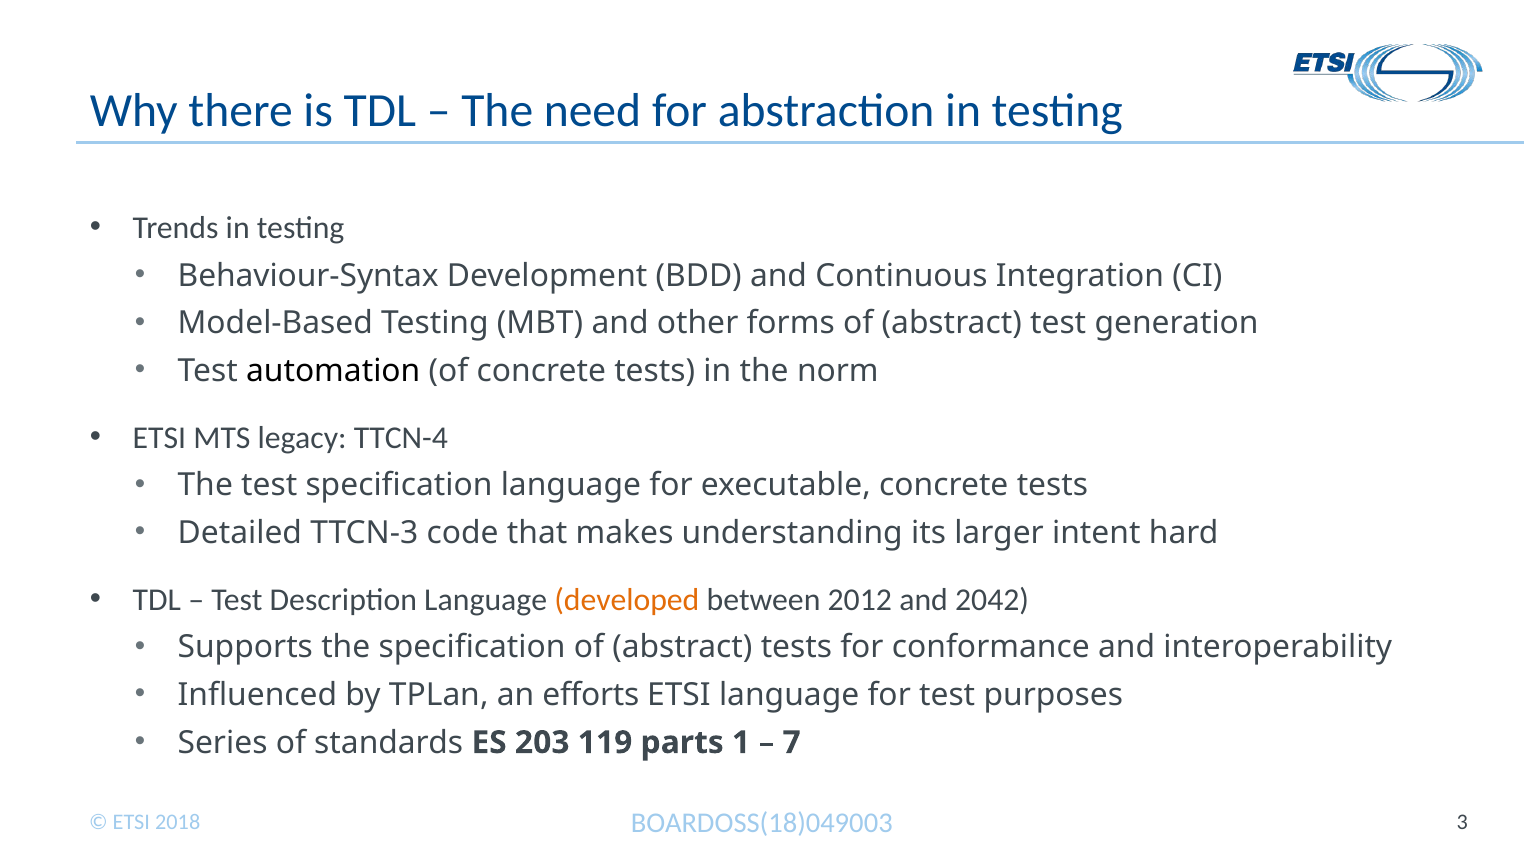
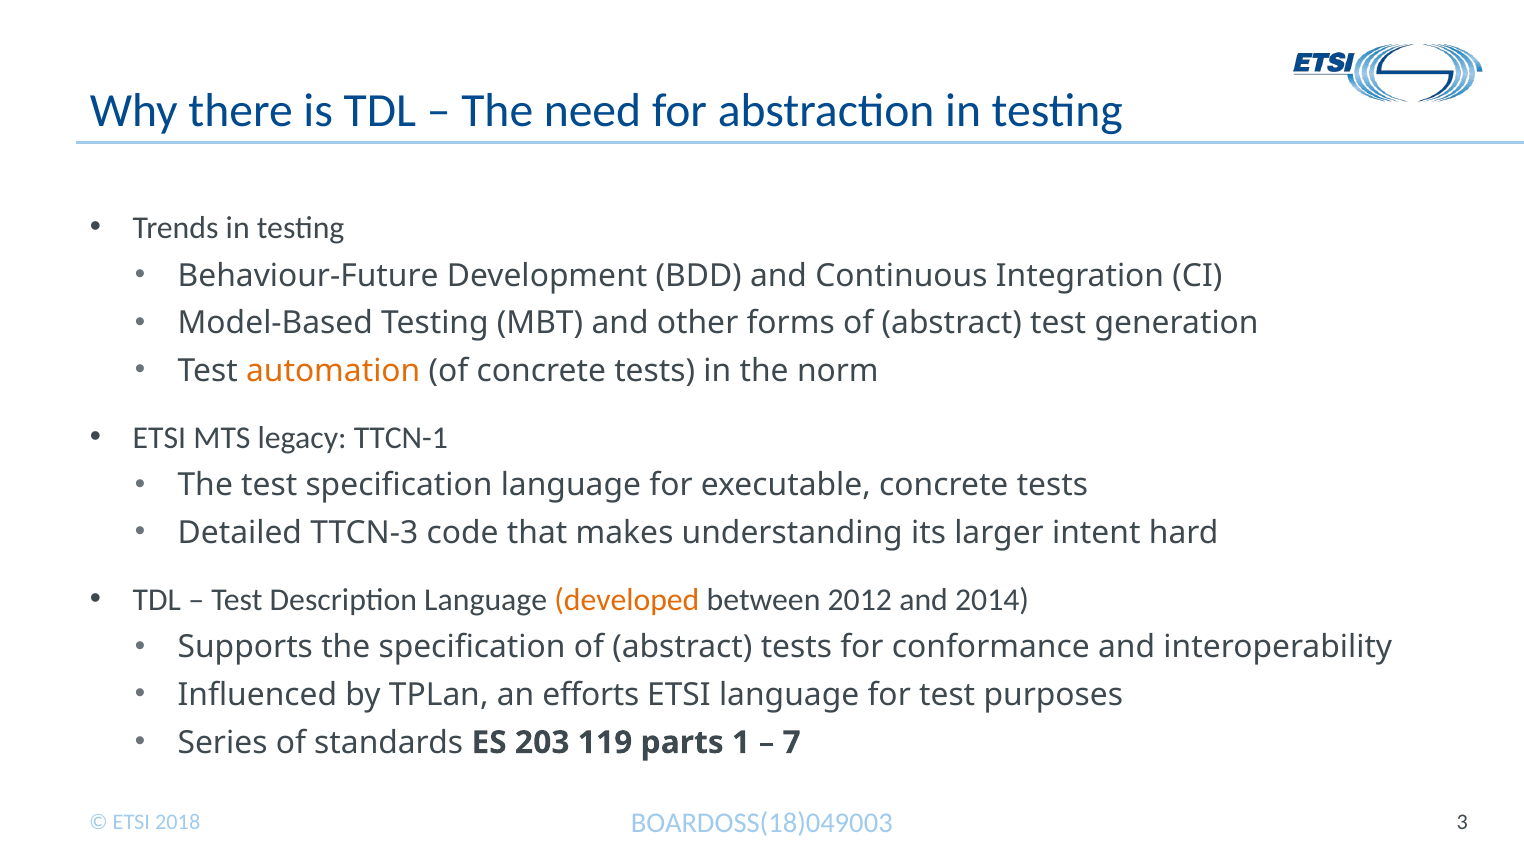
Behaviour-Syntax: Behaviour-Syntax -> Behaviour-Future
automation colour: black -> orange
TTCN-4: TTCN-4 -> TTCN-1
2042: 2042 -> 2014
